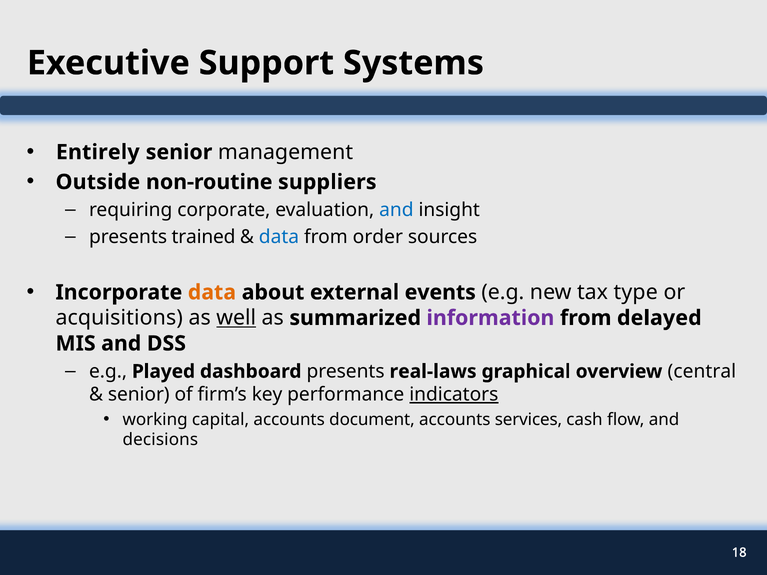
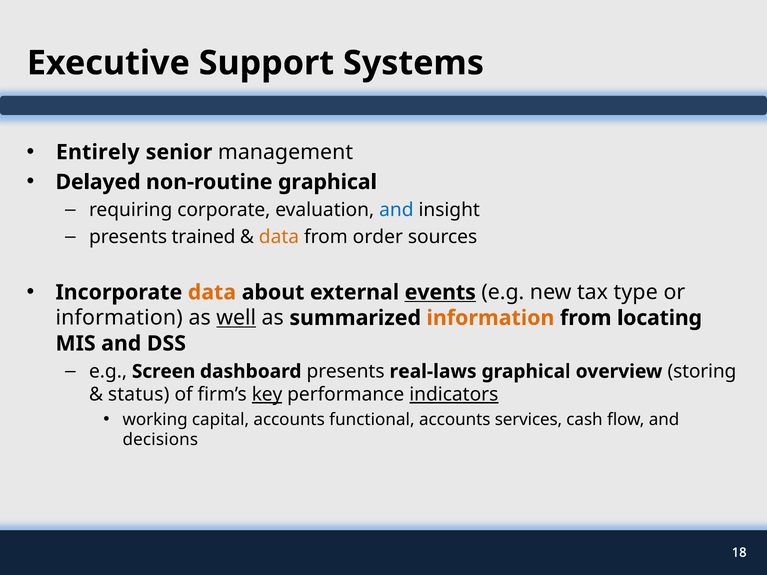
Outside: Outside -> Delayed
non-routine suppliers: suppliers -> graphical
data at (279, 237) colour: blue -> orange
events underline: none -> present
acquisitions at (119, 318): acquisitions -> information
information at (490, 318) colour: purple -> orange
delayed: delayed -> locating
Played: Played -> Screen
central: central -> storing
senior at (139, 395): senior -> status
key underline: none -> present
document: document -> functional
